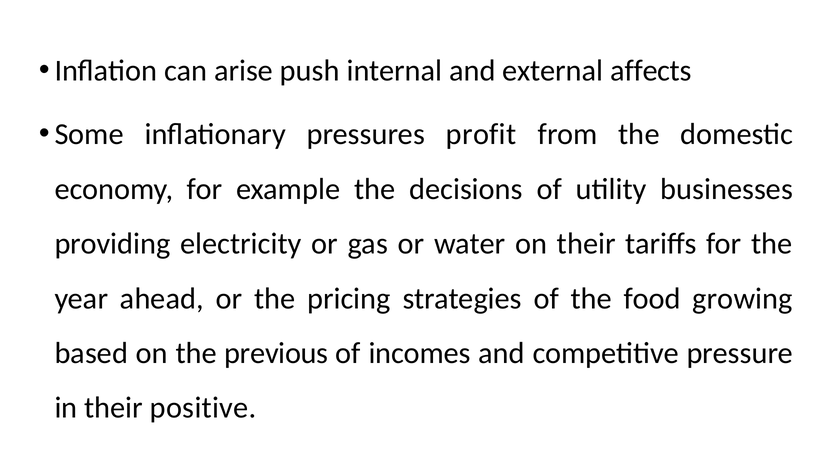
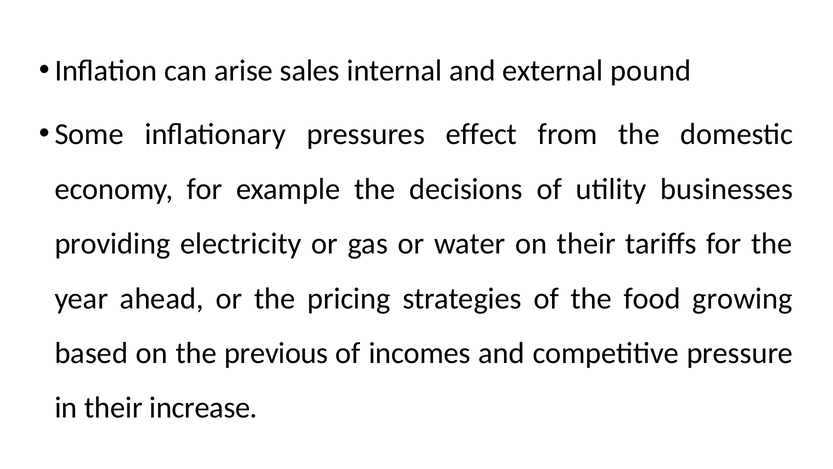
push: push -> sales
affects: affects -> pound
profit: profit -> effect
positive: positive -> increase
